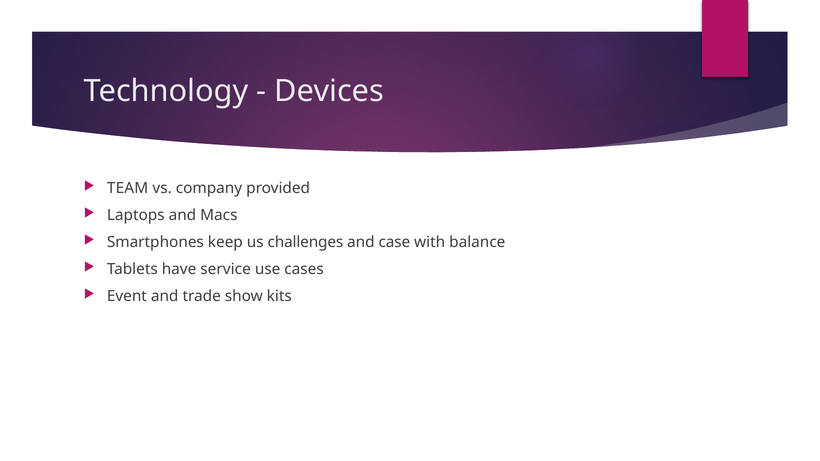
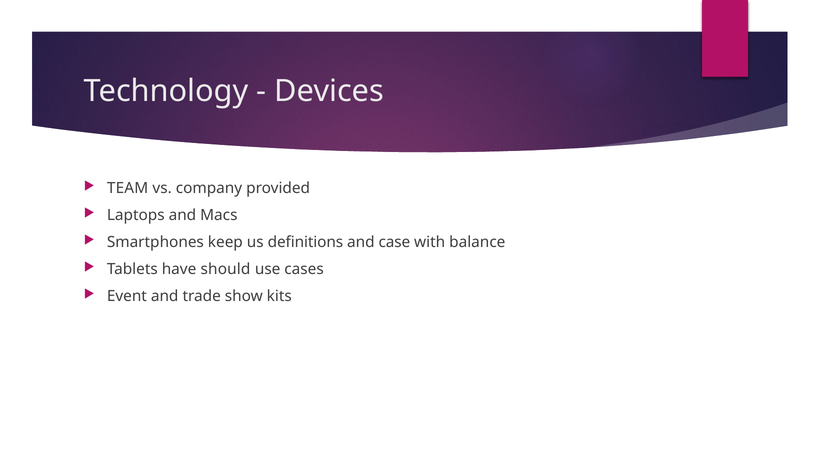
challenges: challenges -> definitions
service: service -> should
